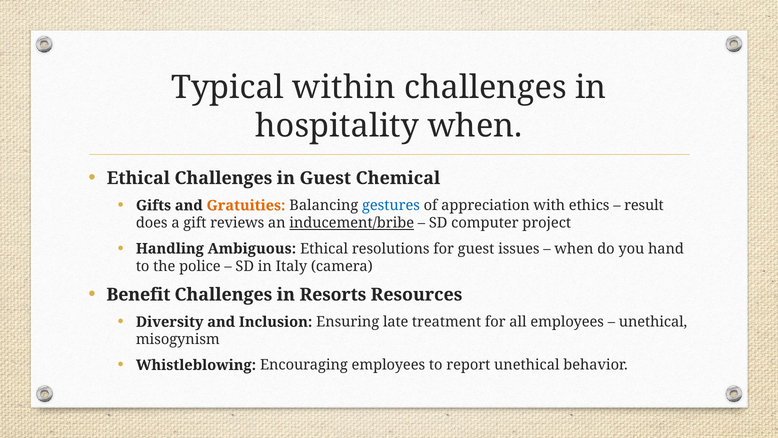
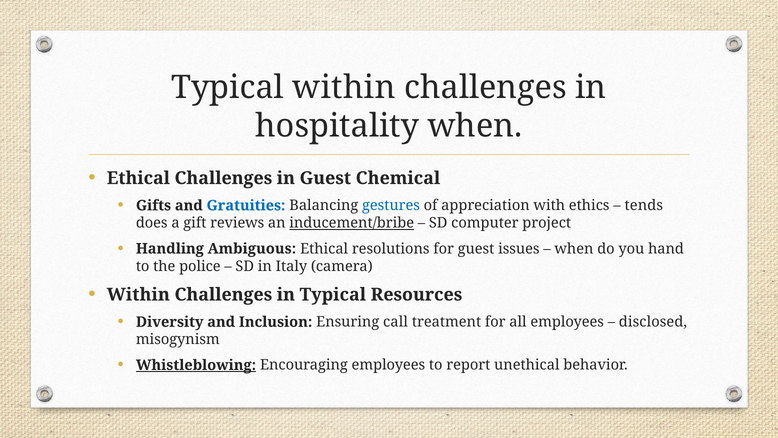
Gratuities colour: orange -> blue
result: result -> tends
Benefit at (138, 294): Benefit -> Within
in Resorts: Resorts -> Typical
late: late -> call
unethical at (653, 322): unethical -> disclosed
Whistleblowing underline: none -> present
